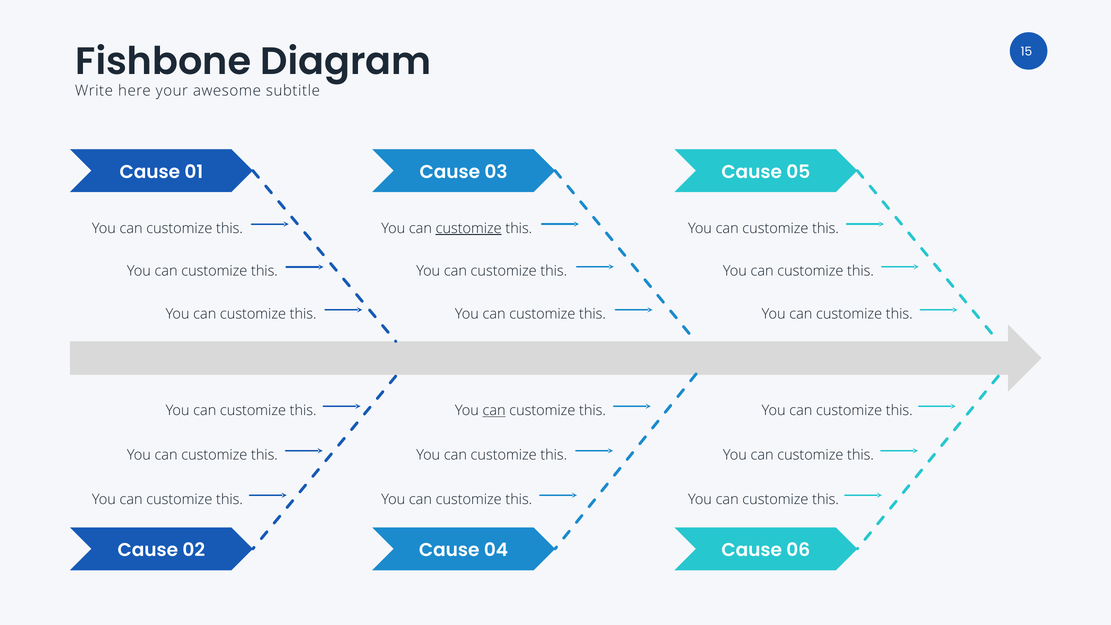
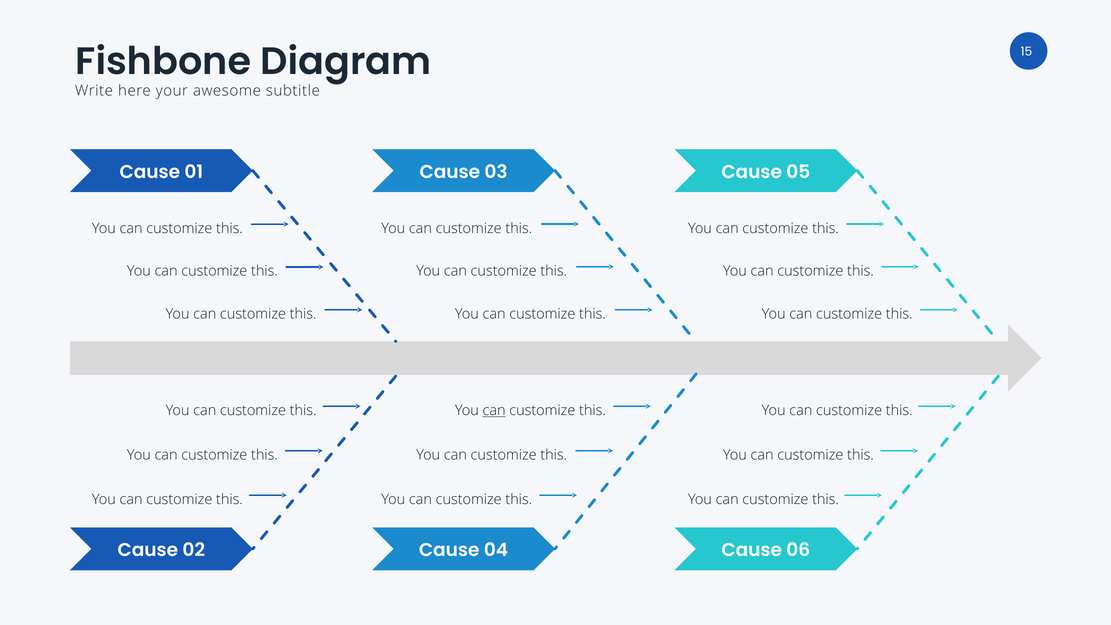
customize at (469, 228) underline: present -> none
